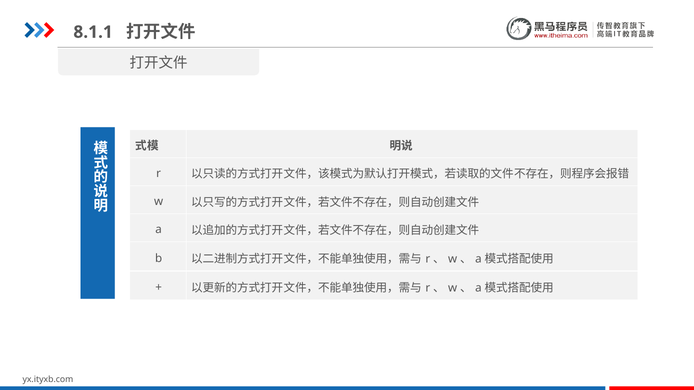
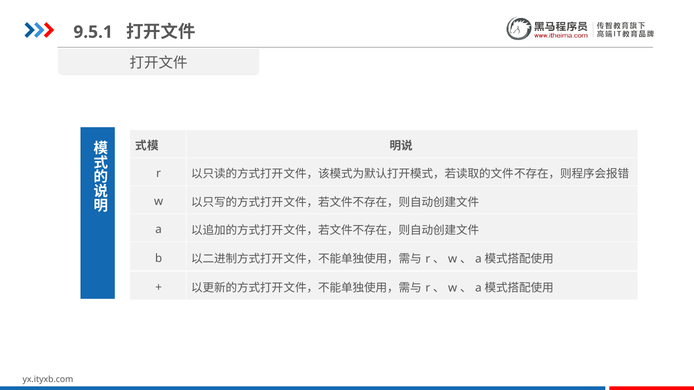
8.1.1: 8.1.1 -> 9.5.1
